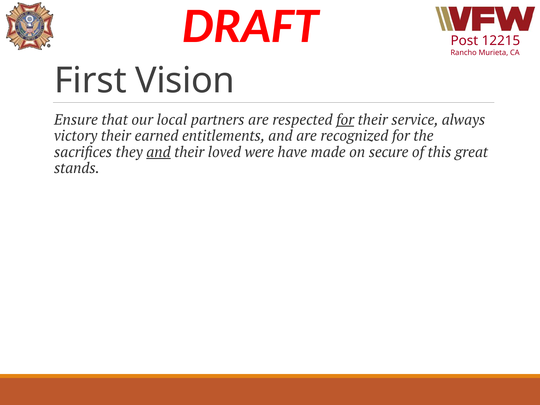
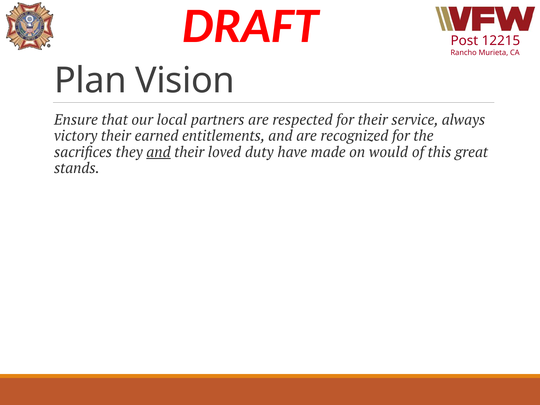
First: First -> Plan
for at (345, 120) underline: present -> none
were: were -> duty
secure: secure -> would
